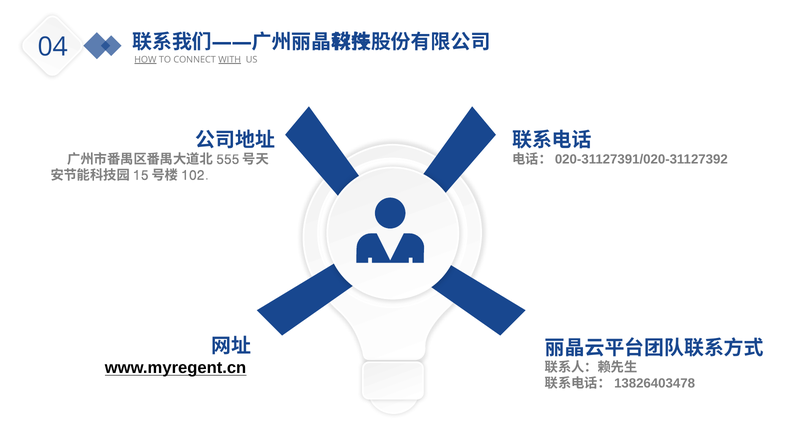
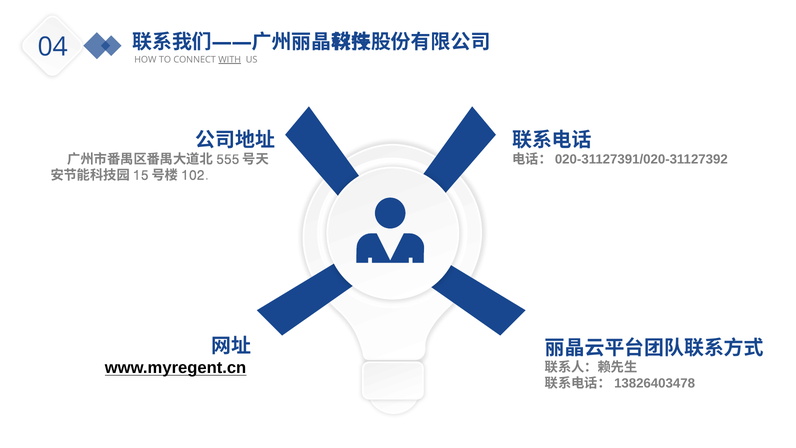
HOW underline: present -> none
